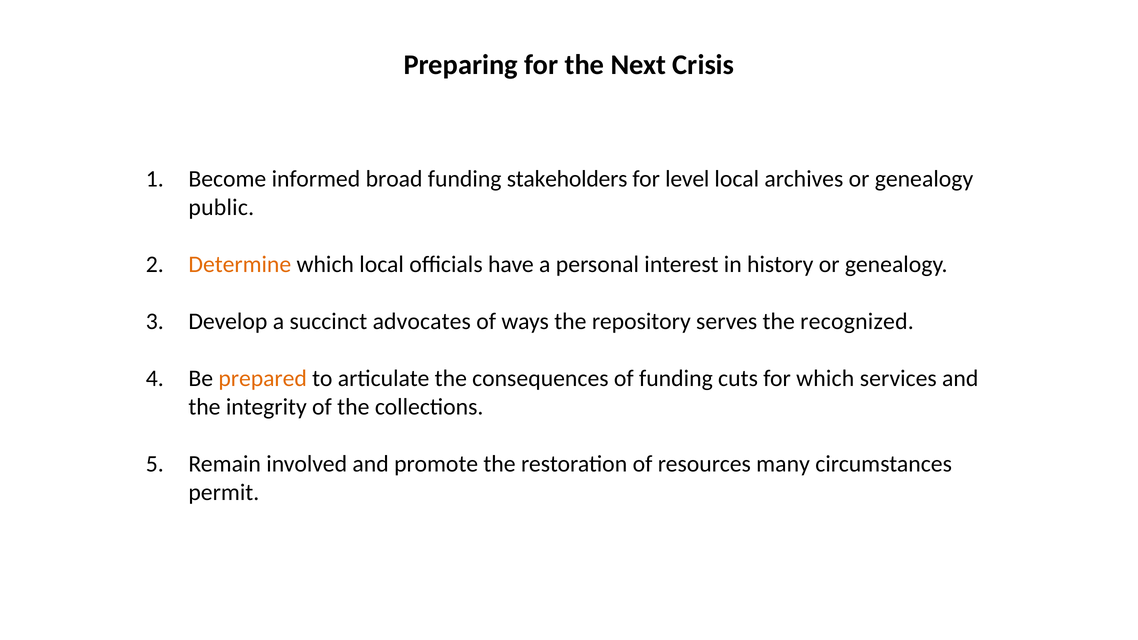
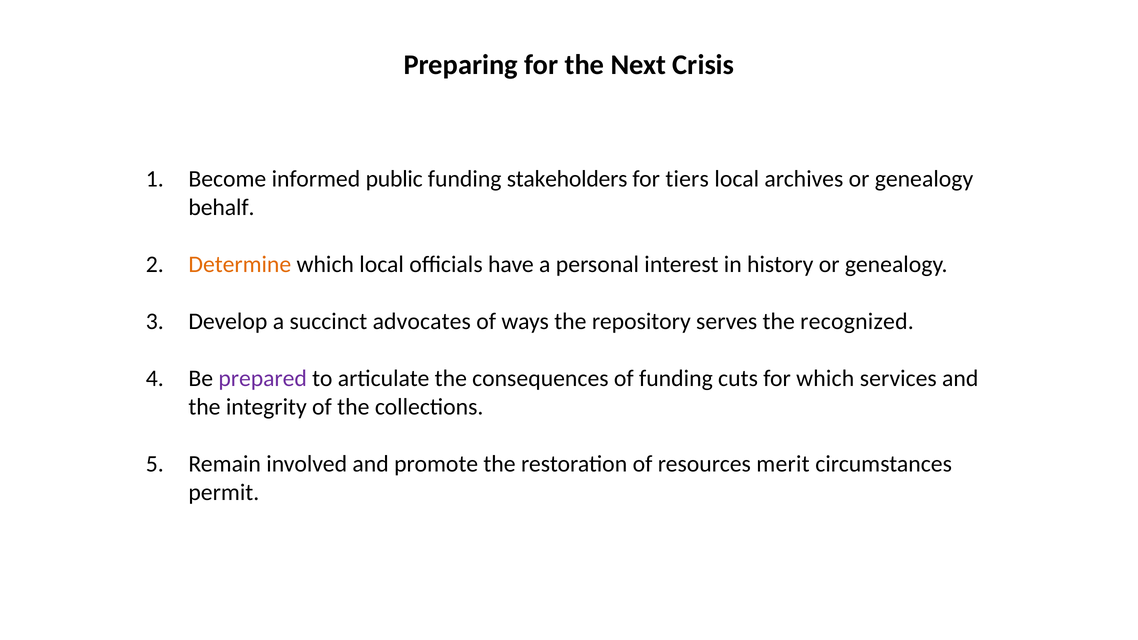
broad: broad -> public
level: level -> tiers
public: public -> behalf
prepared colour: orange -> purple
many: many -> merit
